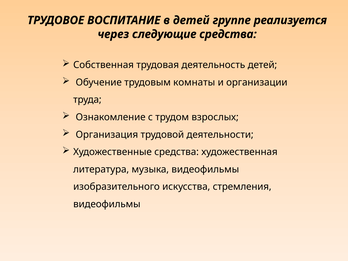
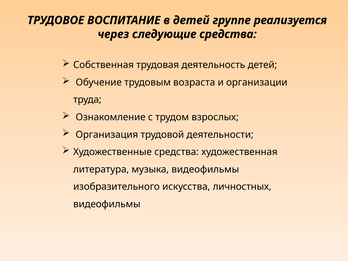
комнаты: комнаты -> возраста
стремления: стремления -> личностных
